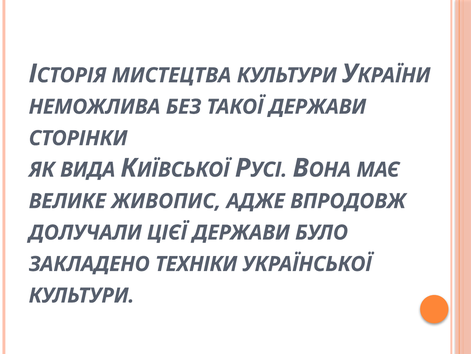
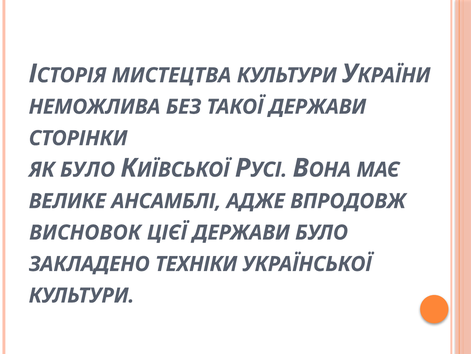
ЯК ВИДА: ВИДА -> БУЛО
ЖИВОПИС: ЖИВОПИС -> АНСАМБЛІ
ДОЛУЧАЛИ: ДОЛУЧАЛИ -> ВИСНОВОК
